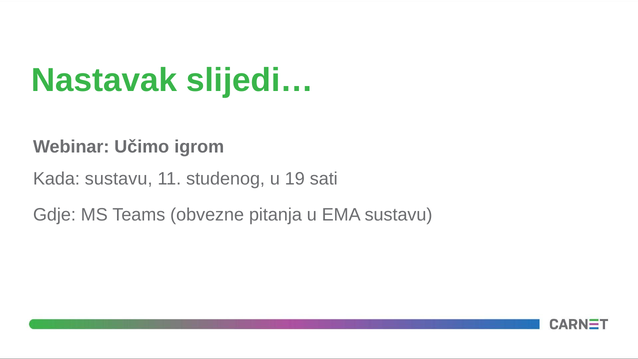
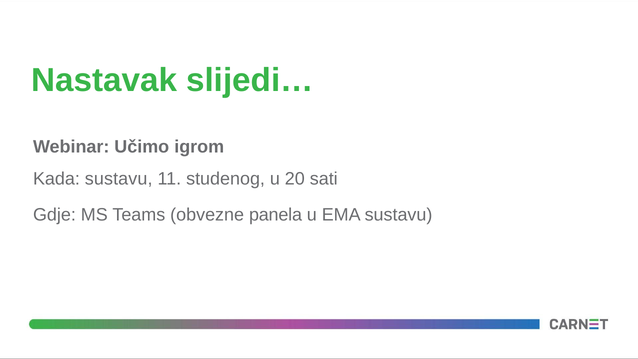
19: 19 -> 20
pitanja: pitanja -> panela
